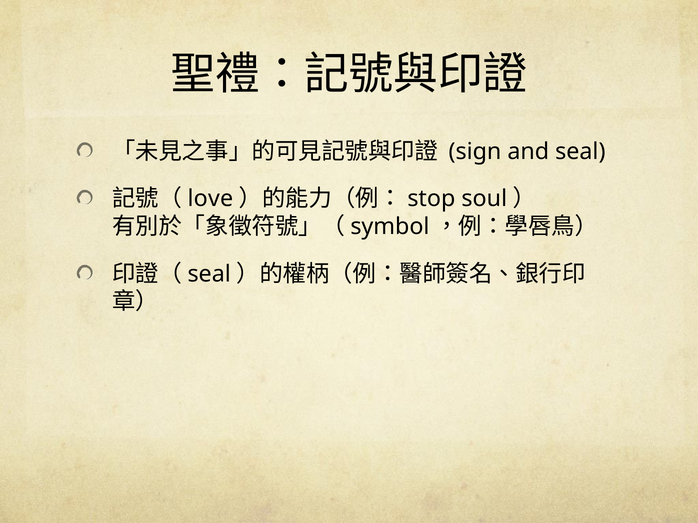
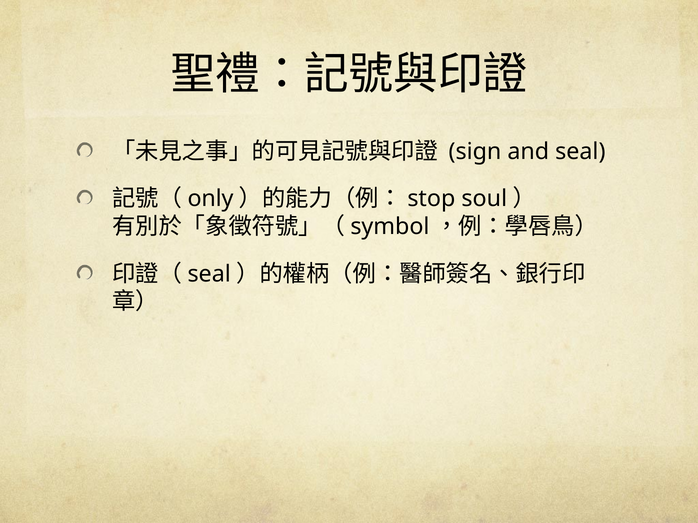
love: love -> only
